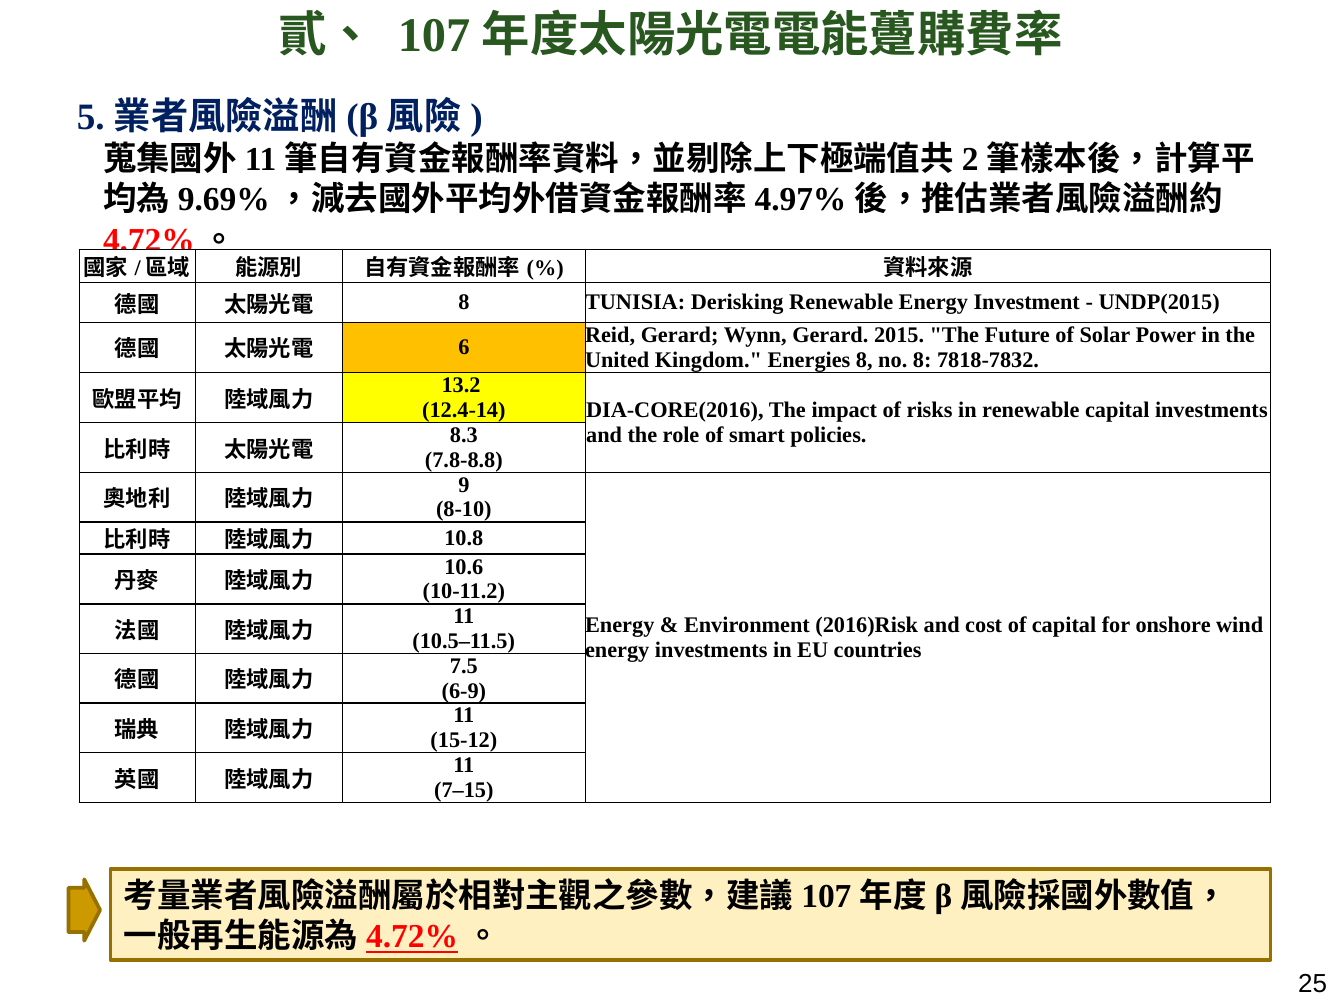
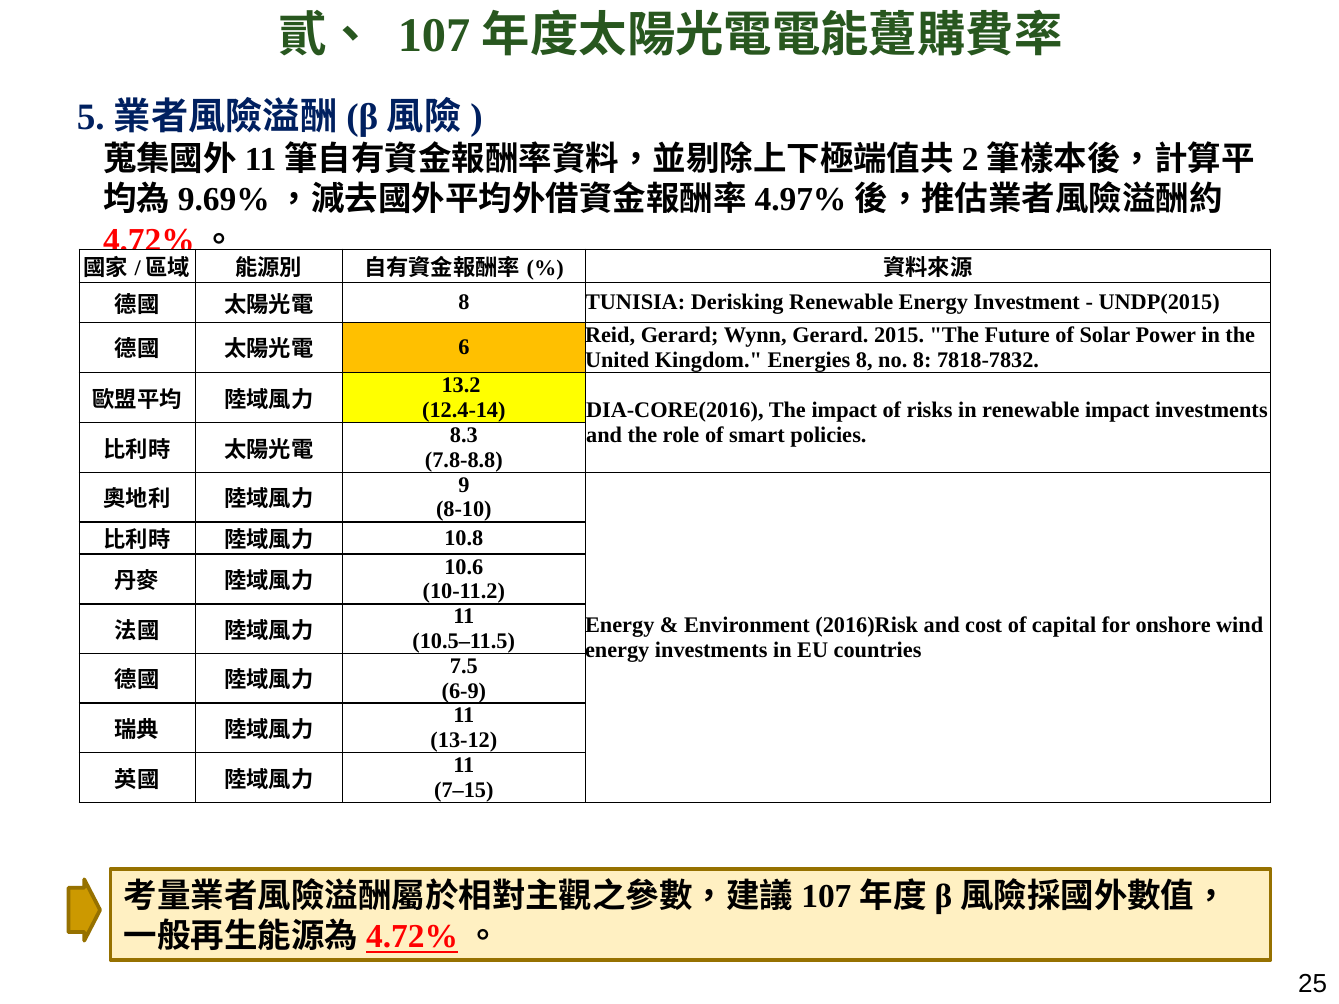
renewable capital: capital -> impact
15-12: 15-12 -> 13-12
